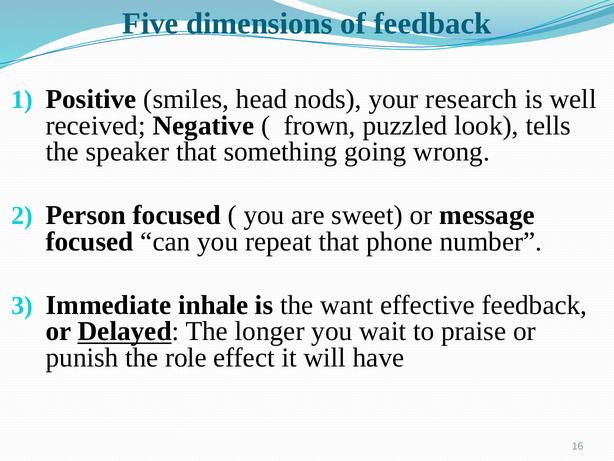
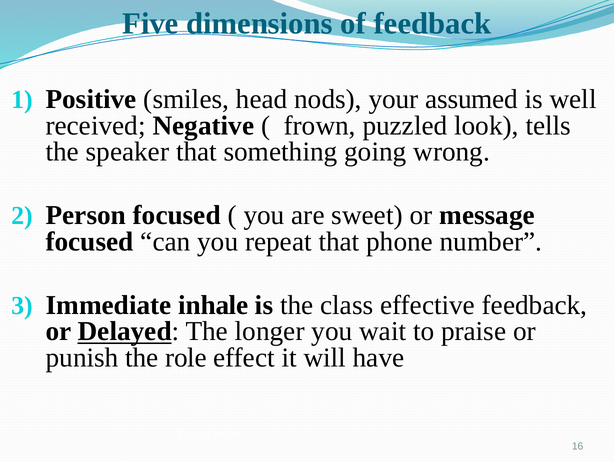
research: research -> assumed
want: want -> class
